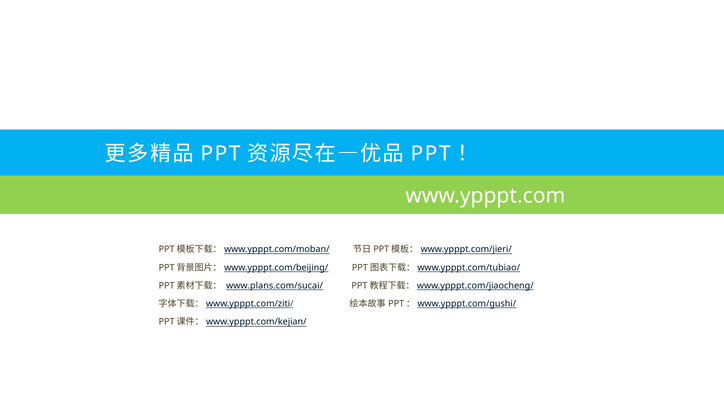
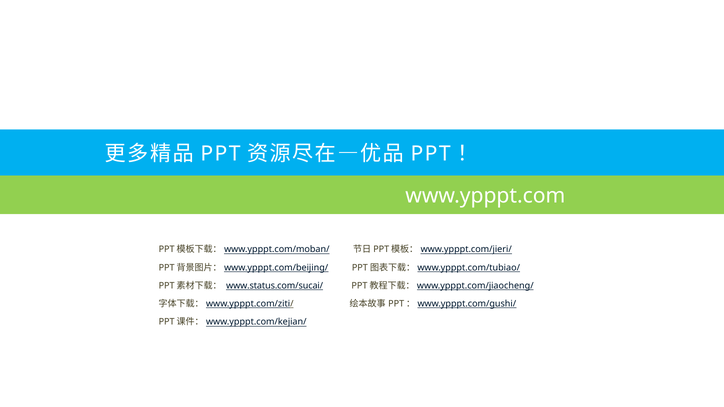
www.plans.com/sucai/: www.plans.com/sucai/ -> www.status.com/sucai/
